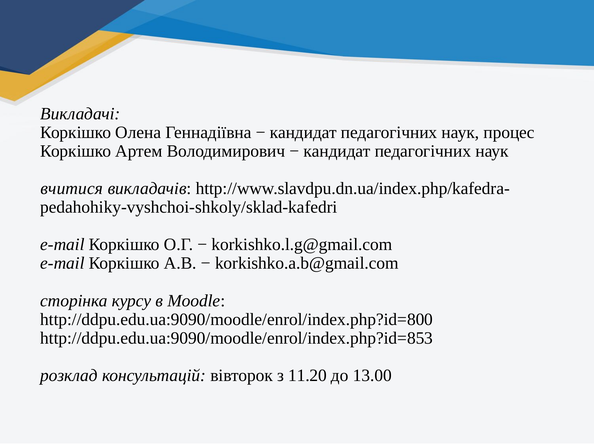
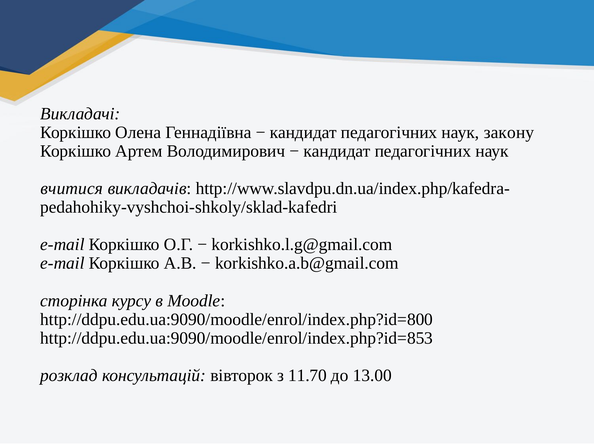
процес: процес -> закону
11.20: 11.20 -> 11.70
